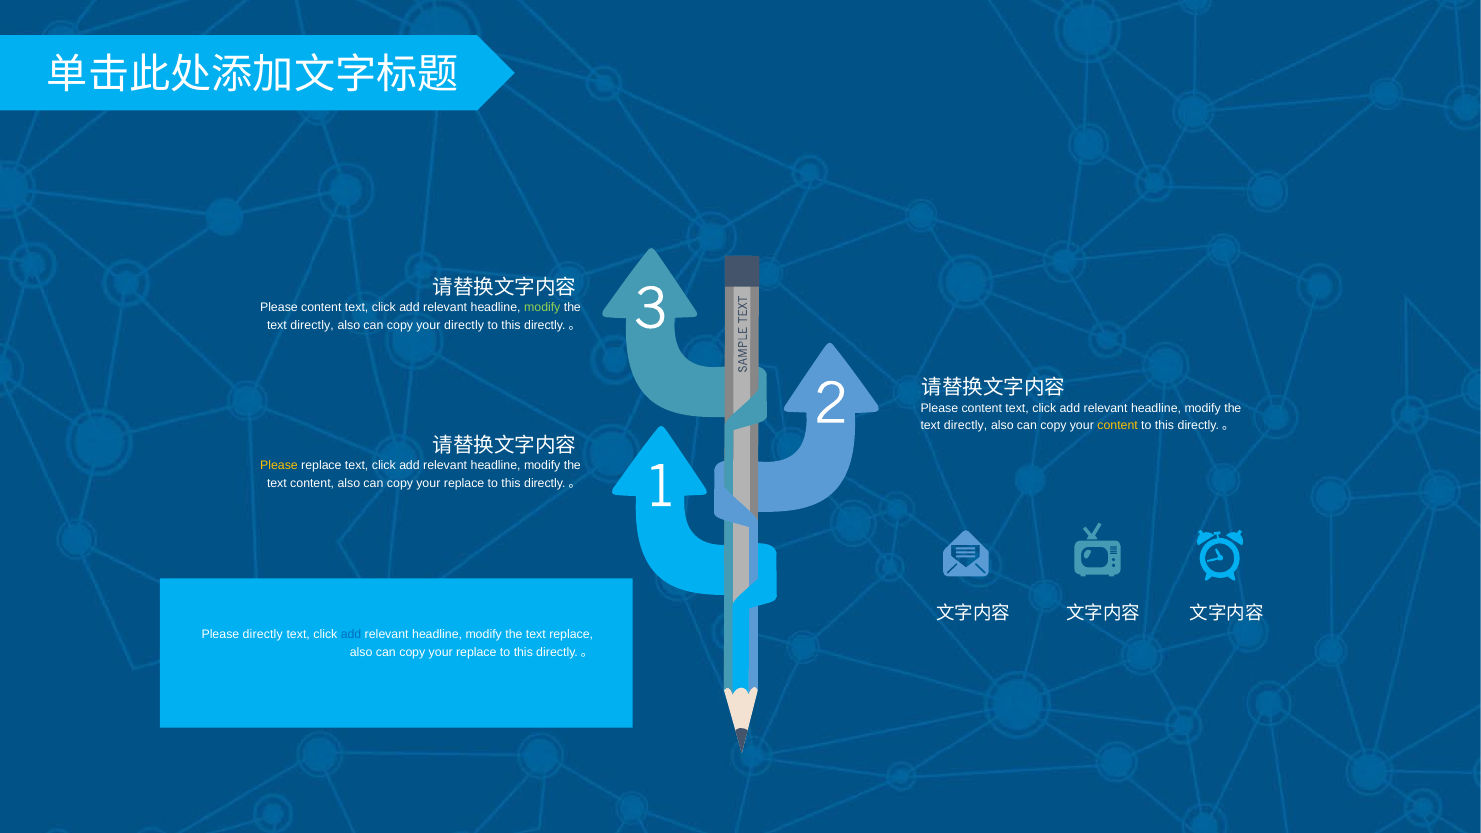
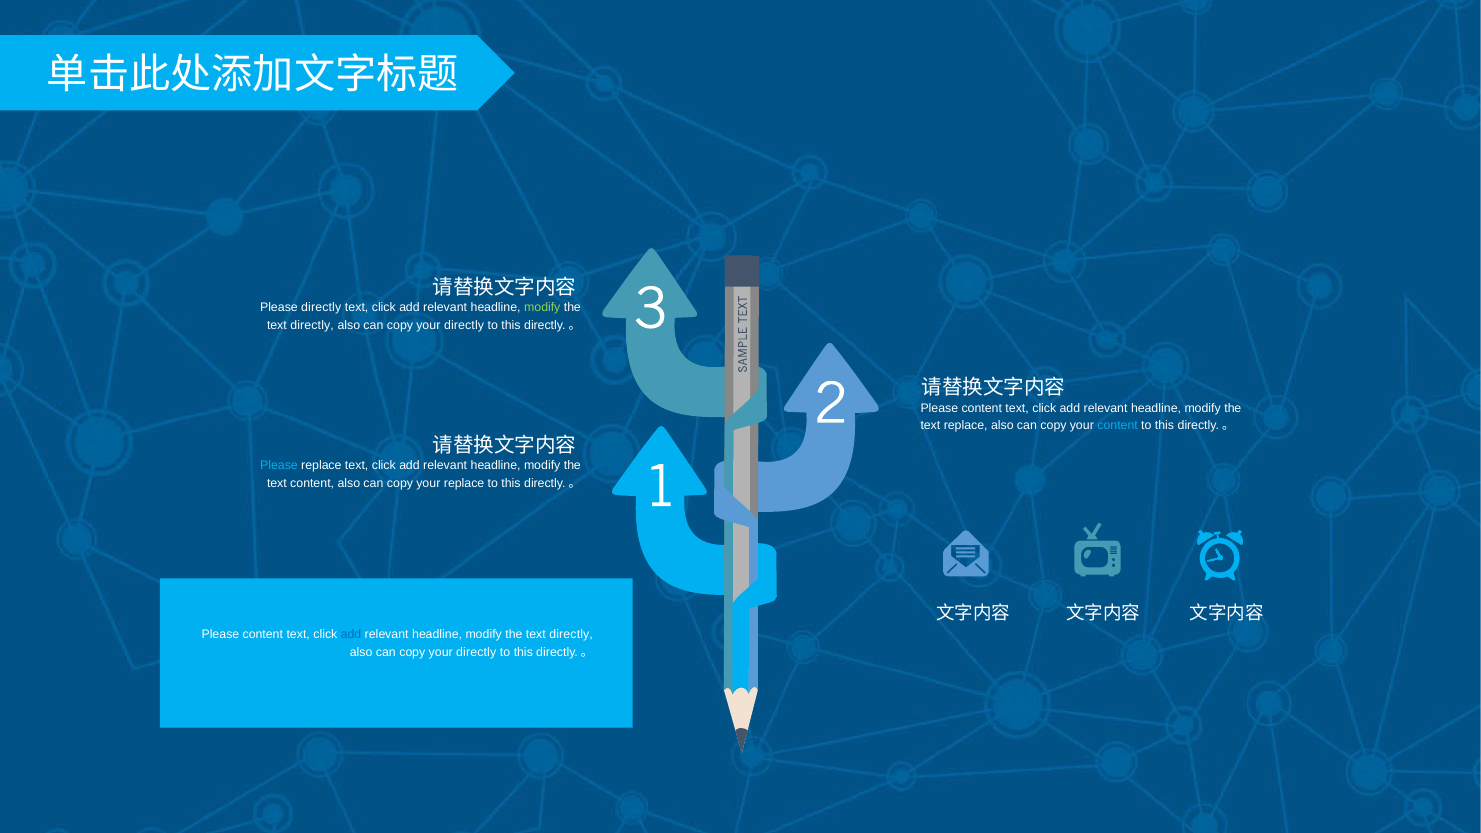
content at (321, 308): content -> directly
directly at (966, 426): directly -> replace
content at (1118, 426) colour: yellow -> light blue
Please at (279, 466) colour: yellow -> light blue
directly at (263, 635): directly -> content
replace at (571, 635): replace -> directly
replace at (476, 653): replace -> directly
